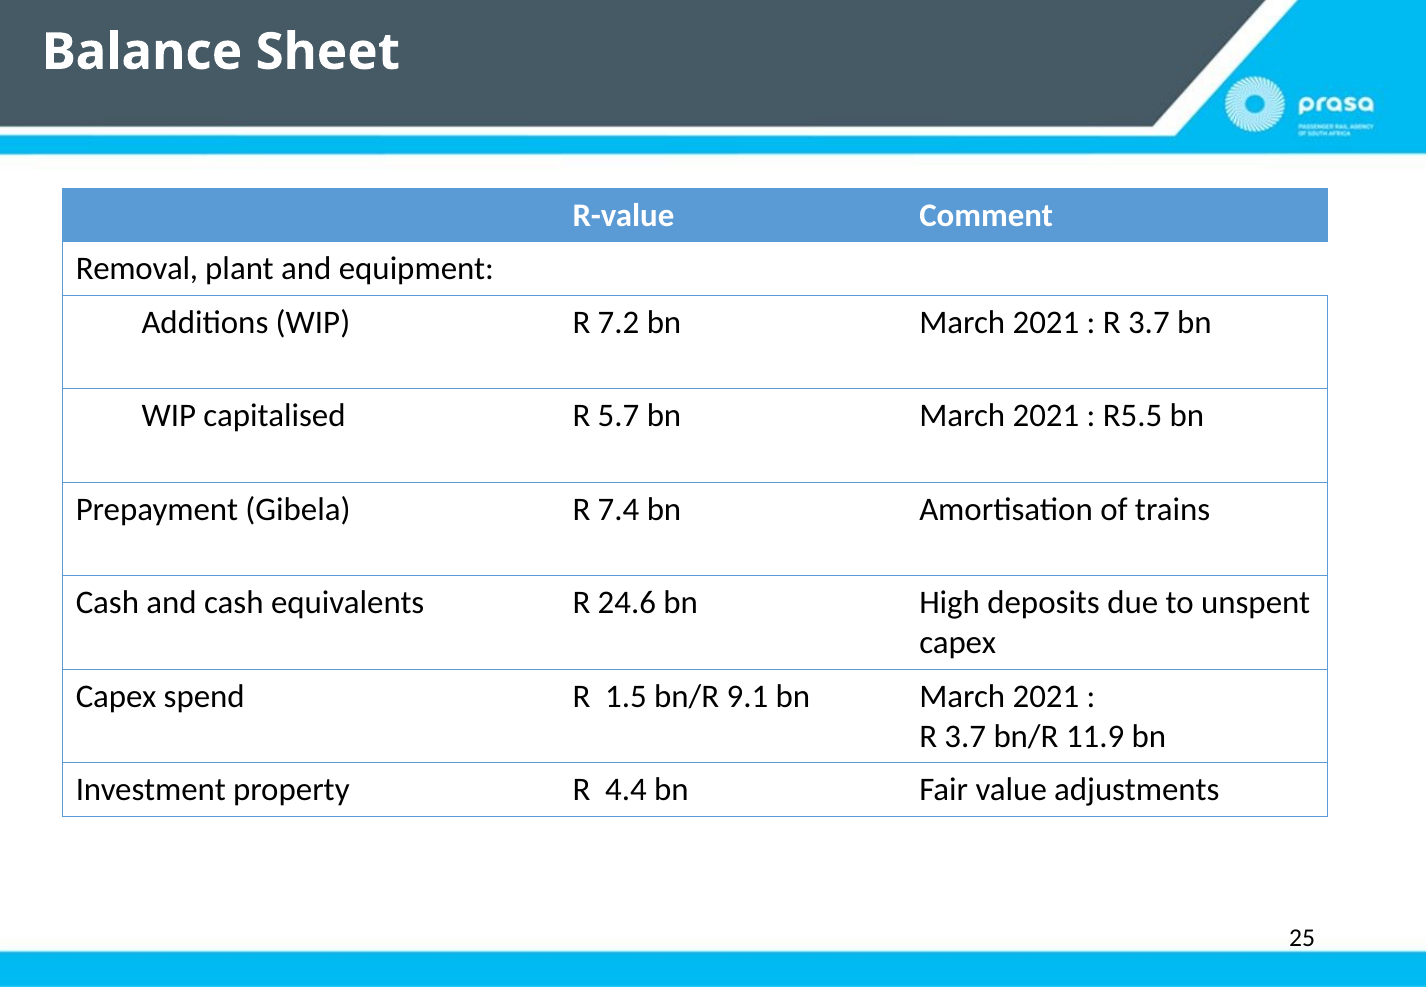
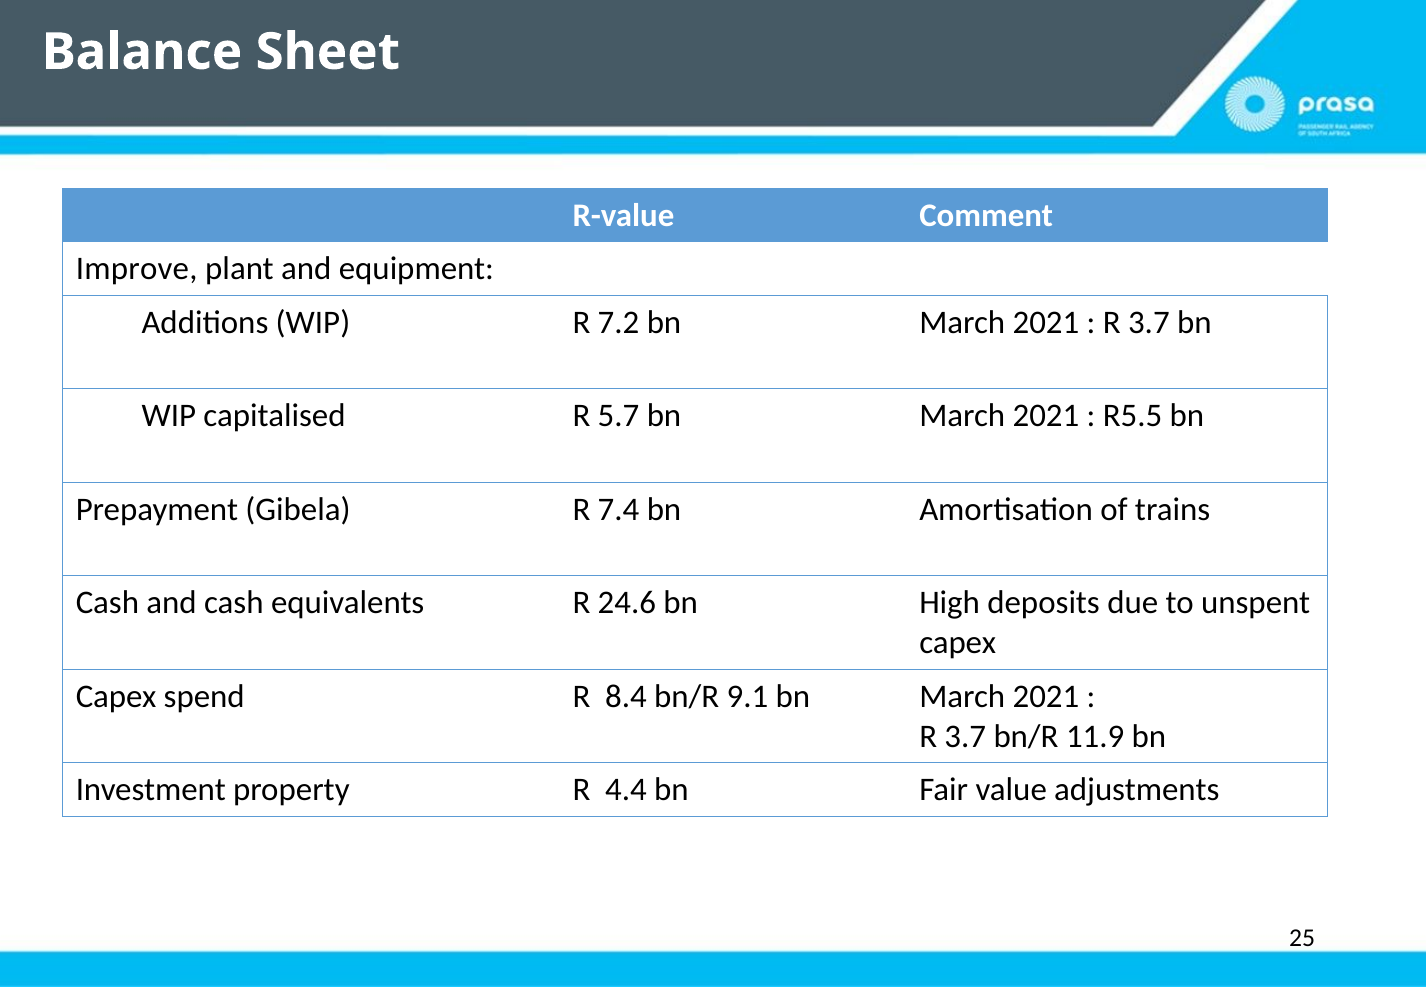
Removal: Removal -> Improve
1.5: 1.5 -> 8.4
